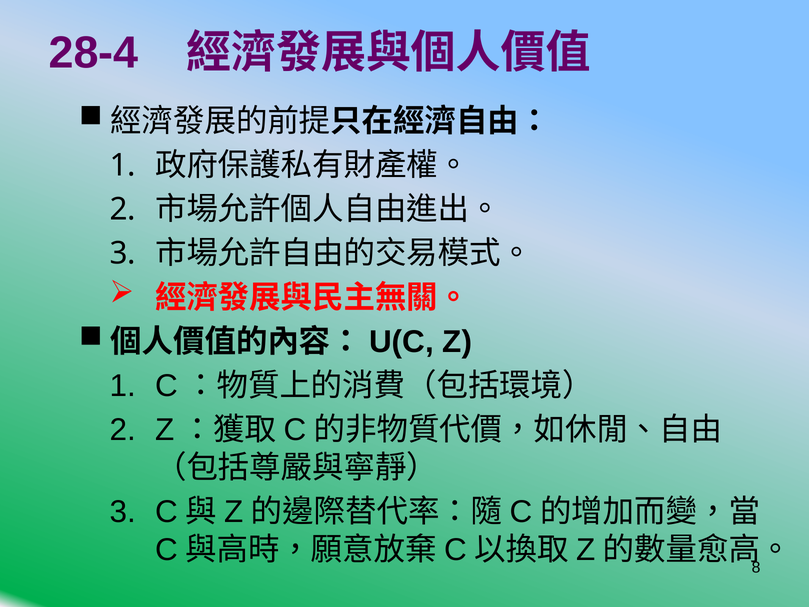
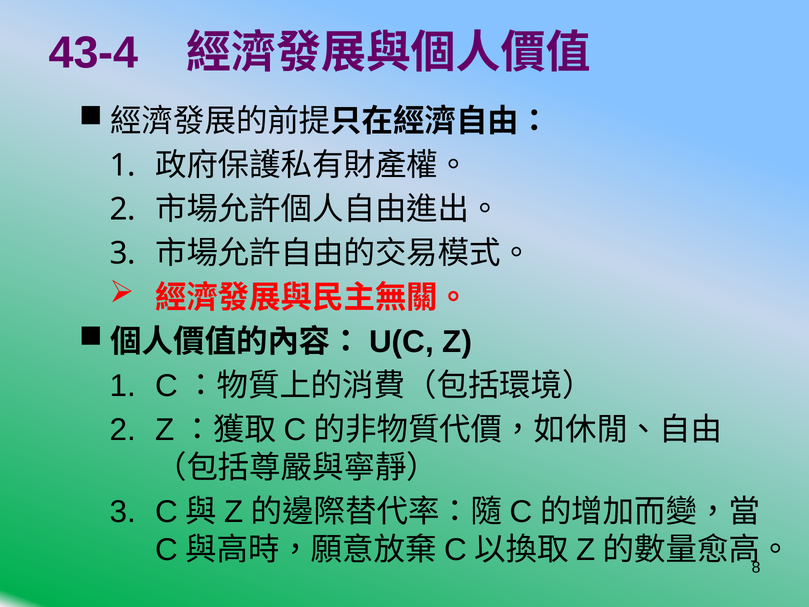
28-4: 28-4 -> 43-4
